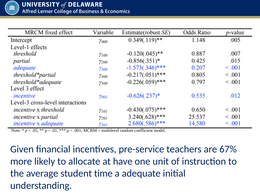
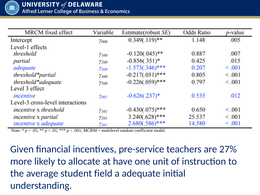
67%: 67% -> 27%
time: time -> field
